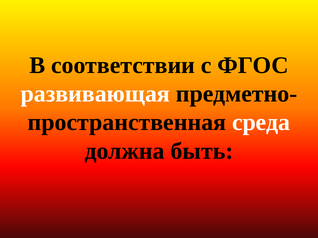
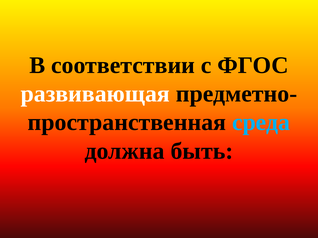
среда colour: white -> light blue
